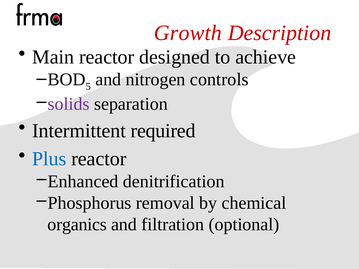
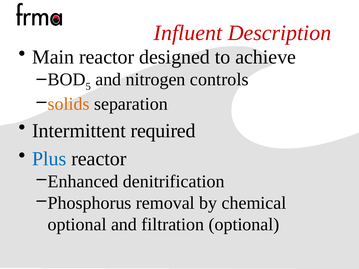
Growth: Growth -> Influent
solids colour: purple -> orange
organics at (77, 225): organics -> optional
